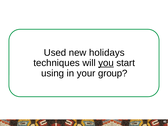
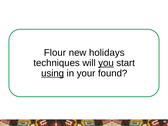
Used: Used -> Flour
using underline: none -> present
group: group -> found
